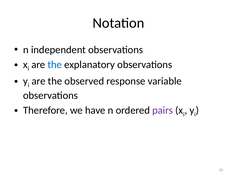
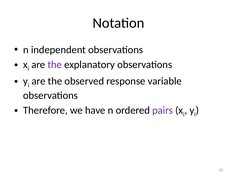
the at (55, 64) colour: blue -> purple
